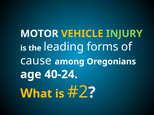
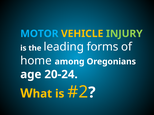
MOTOR colour: white -> light blue
cause: cause -> home
40-24: 40-24 -> 20-24
